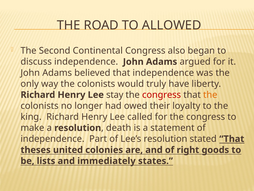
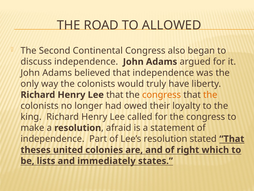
Lee stay: stay -> that
congress at (162, 95) colour: red -> orange
death: death -> afraid
goods: goods -> which
